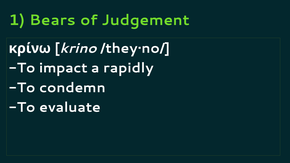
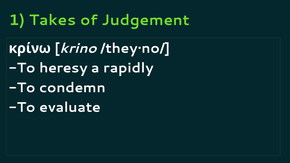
Bears: Bears -> Takes
impact: impact -> heresy
